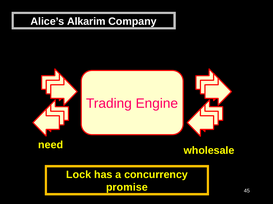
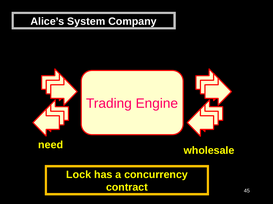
Alkarim: Alkarim -> System
promise: promise -> contract
